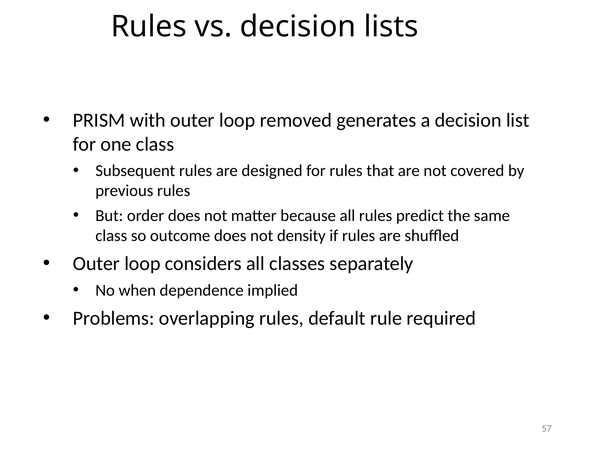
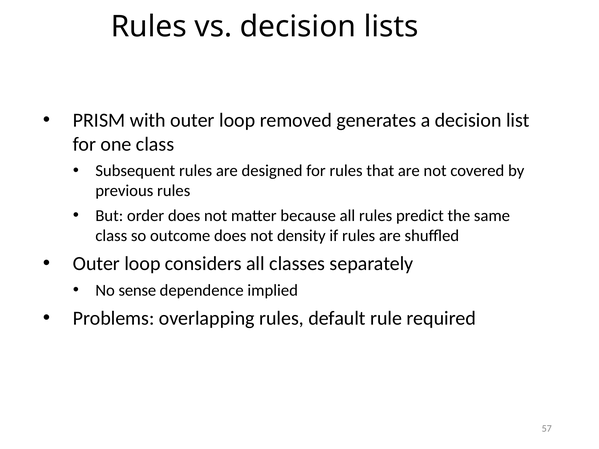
when: when -> sense
